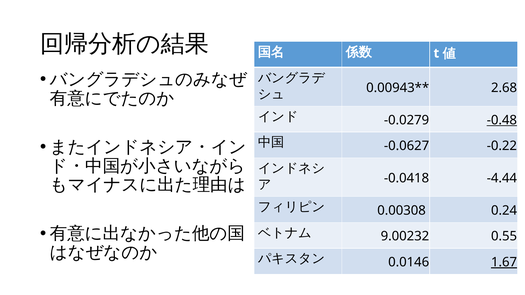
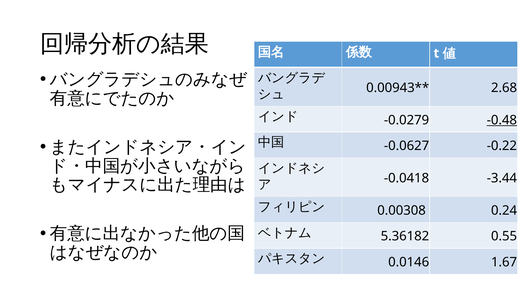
-4.44: -4.44 -> -3.44
9.00232: 9.00232 -> 5.36182
1.67 underline: present -> none
